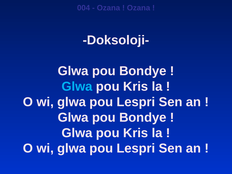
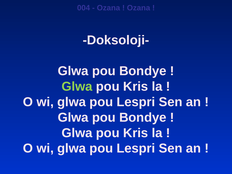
Glwa at (77, 87) colour: light blue -> light green
